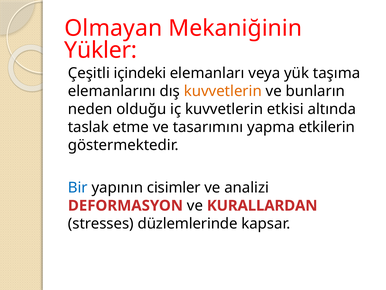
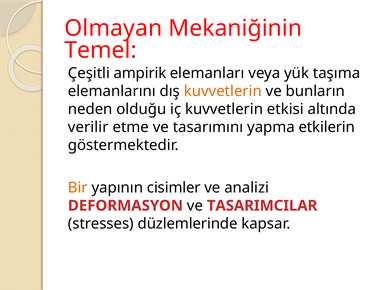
Yükler: Yükler -> Temel
içindeki: içindeki -> ampirik
taslak: taslak -> verilir
Bir colour: blue -> orange
KURALLARDAN: KURALLARDAN -> TASARIMCILAR
